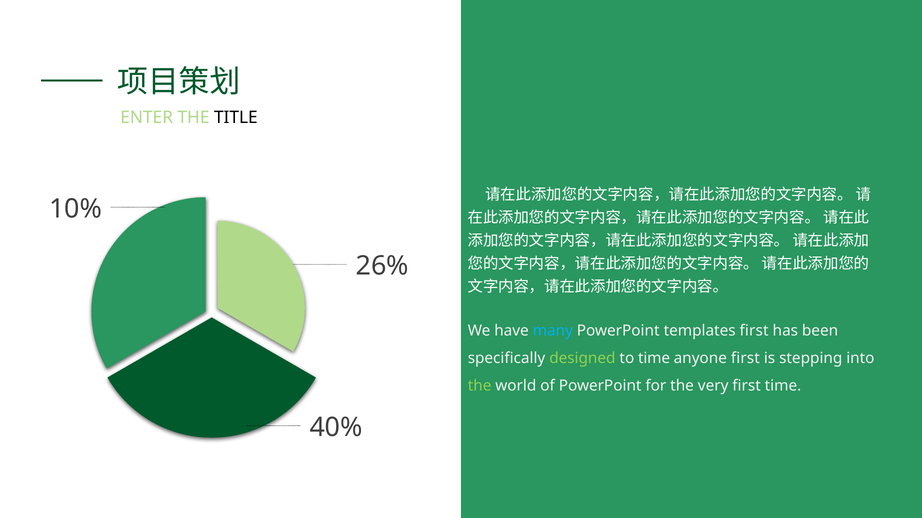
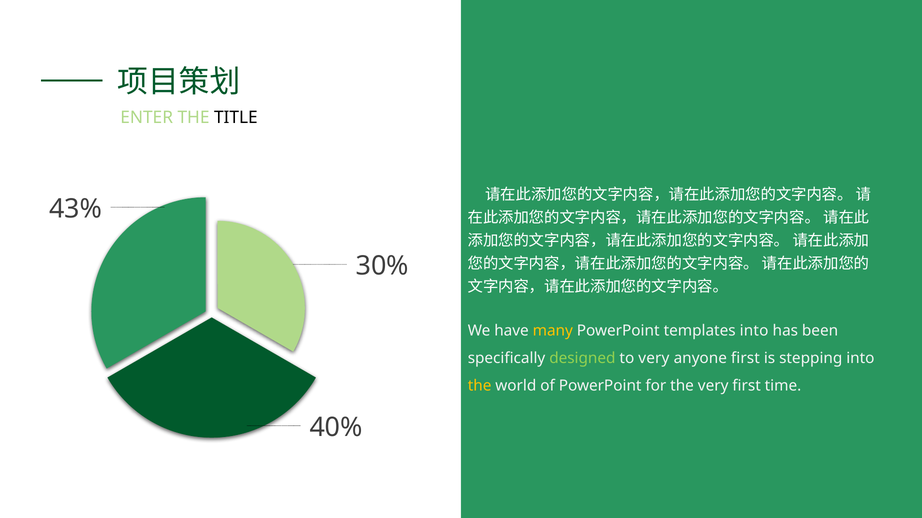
10%: 10% -> 43%
26%: 26% -> 30%
many colour: light blue -> yellow
templates first: first -> into
to time: time -> very
the at (480, 386) colour: light green -> yellow
